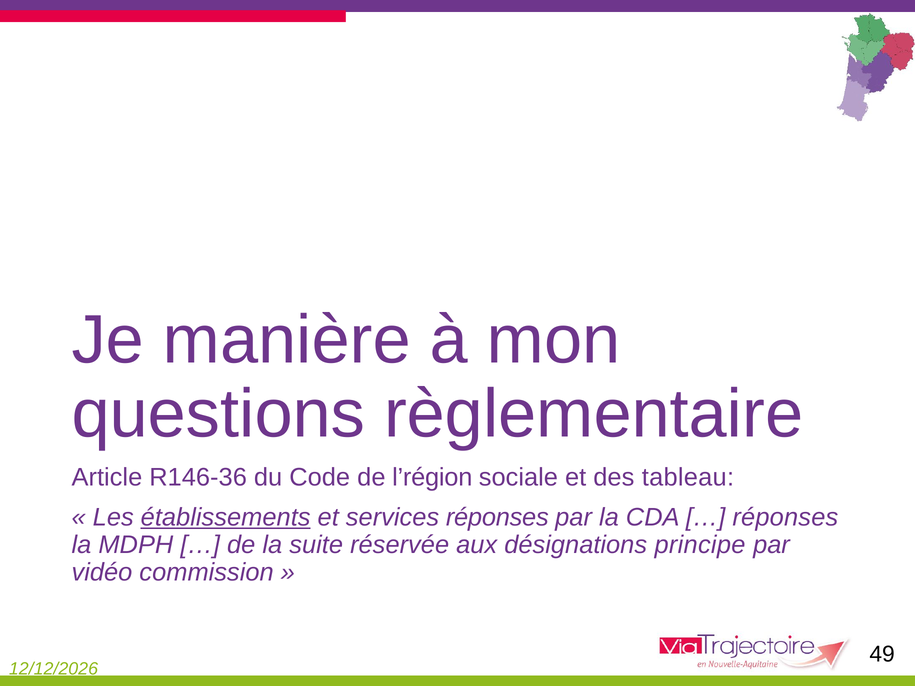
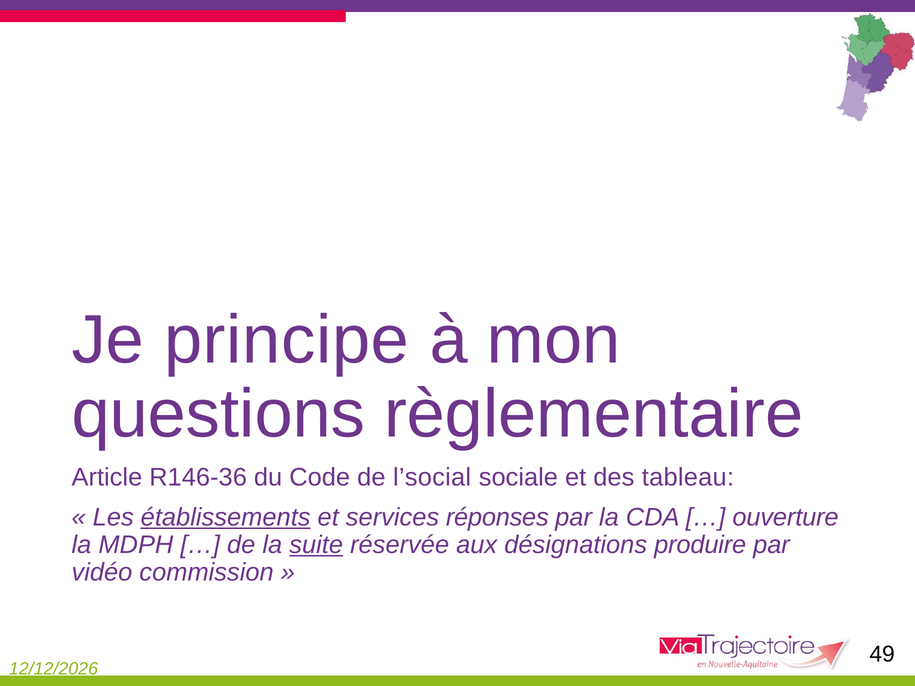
manière: manière -> principe
l’région: l’région -> l’social
réponses at (785, 518): réponses -> ouverture
suite underline: none -> present
principe: principe -> produire
